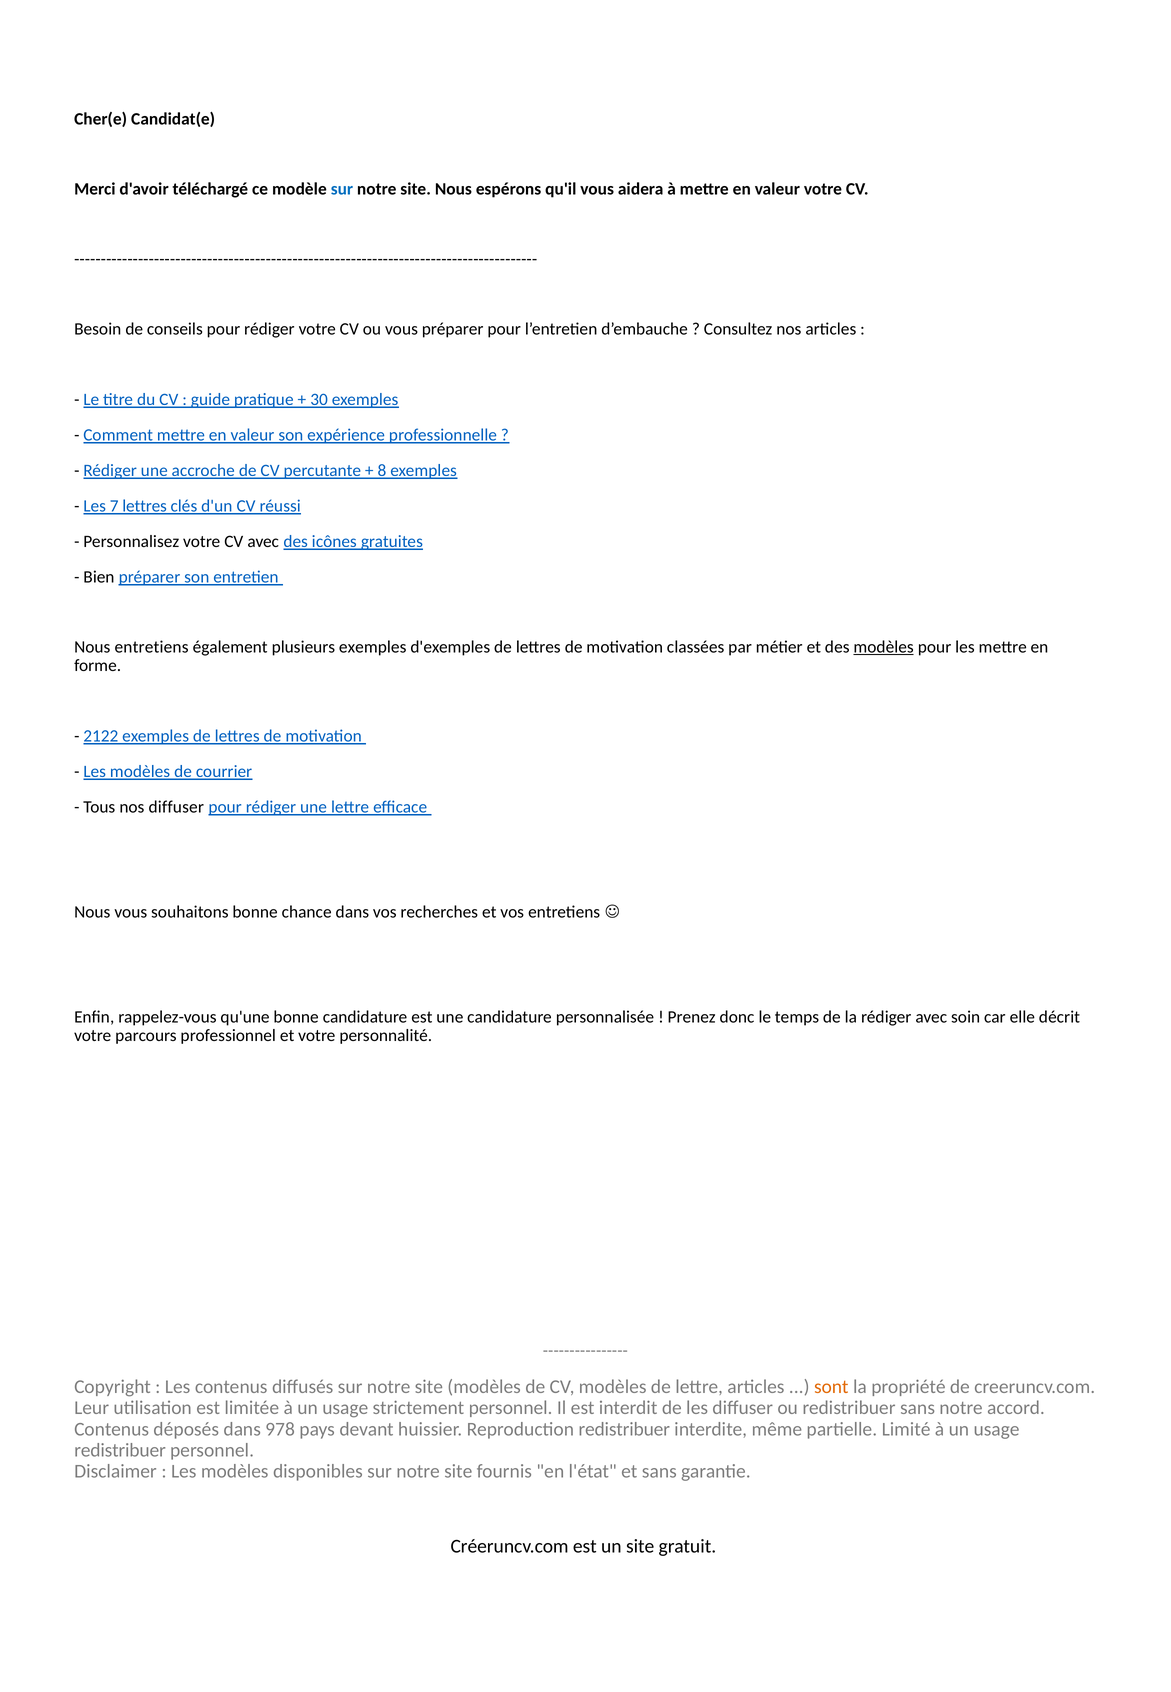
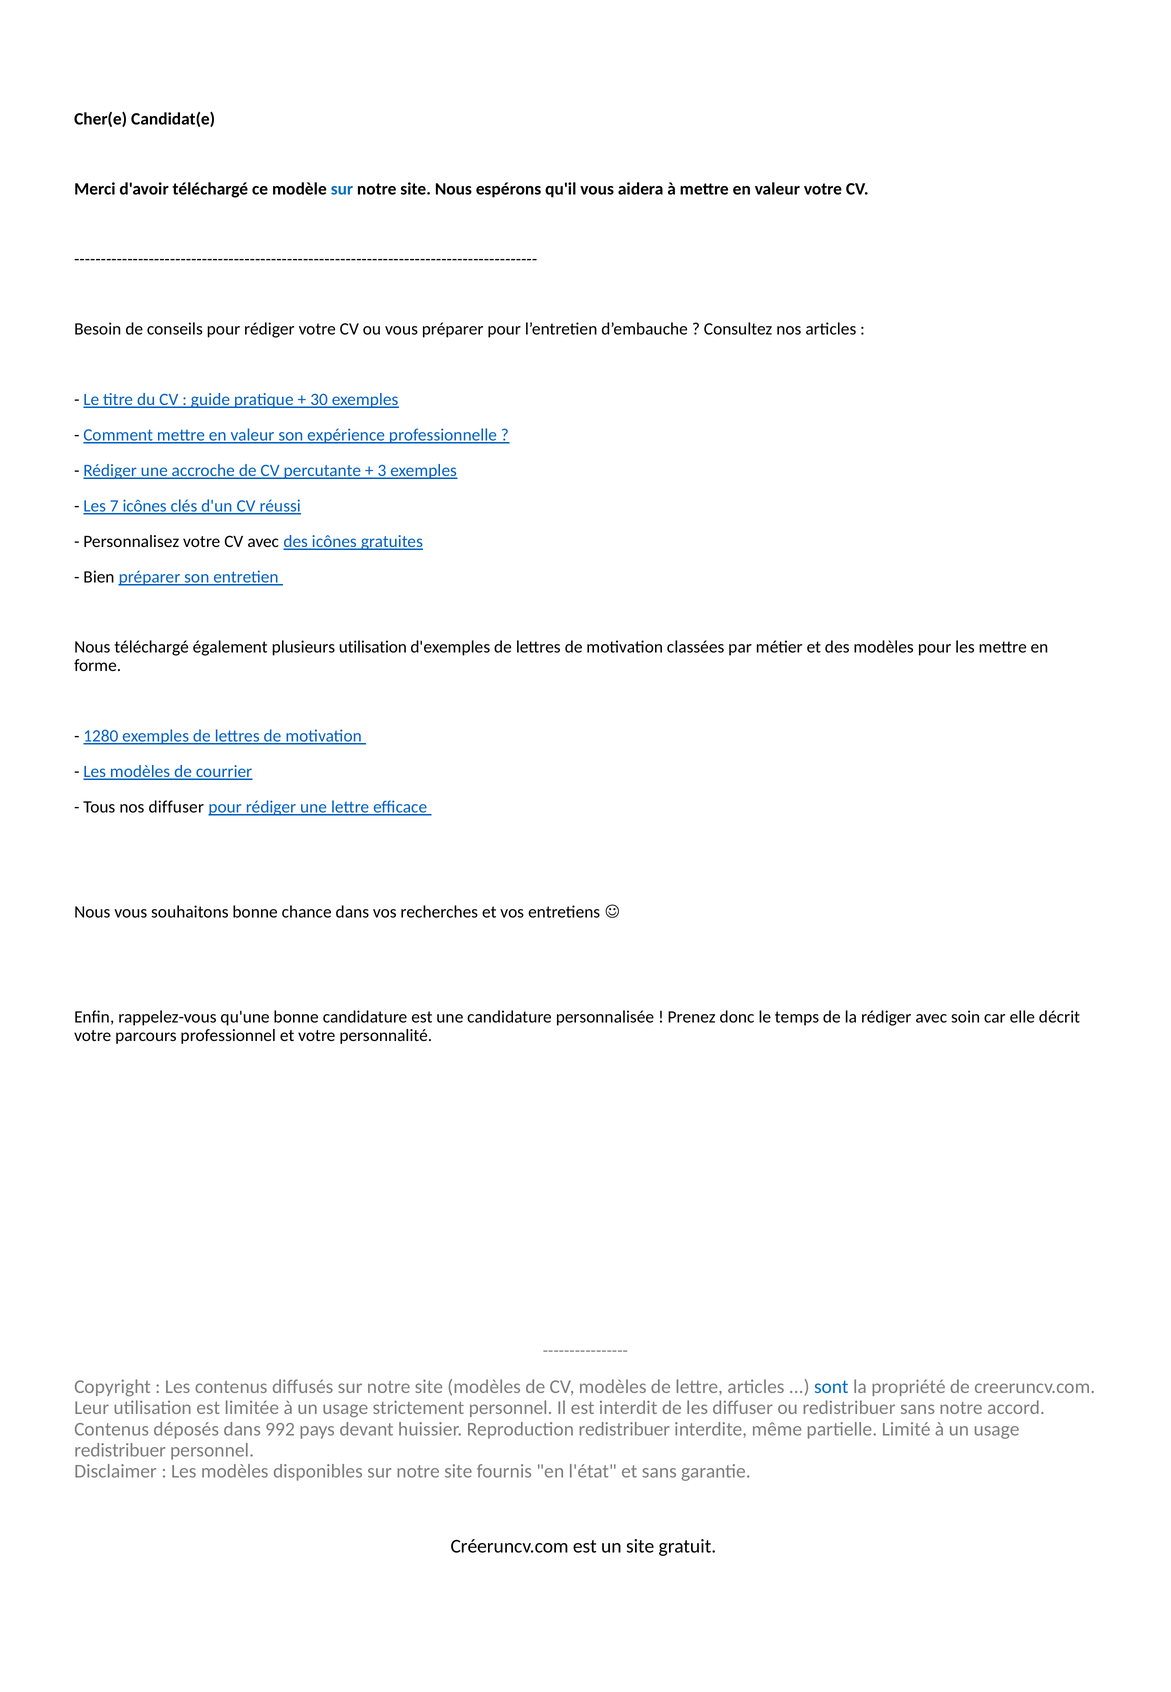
8: 8 -> 3
7 lettres: lettres -> icônes
Nous entretiens: entretiens -> téléchargé
plusieurs exemples: exemples -> utilisation
modèles at (884, 647) underline: present -> none
2122: 2122 -> 1280
sont colour: orange -> blue
978: 978 -> 992
